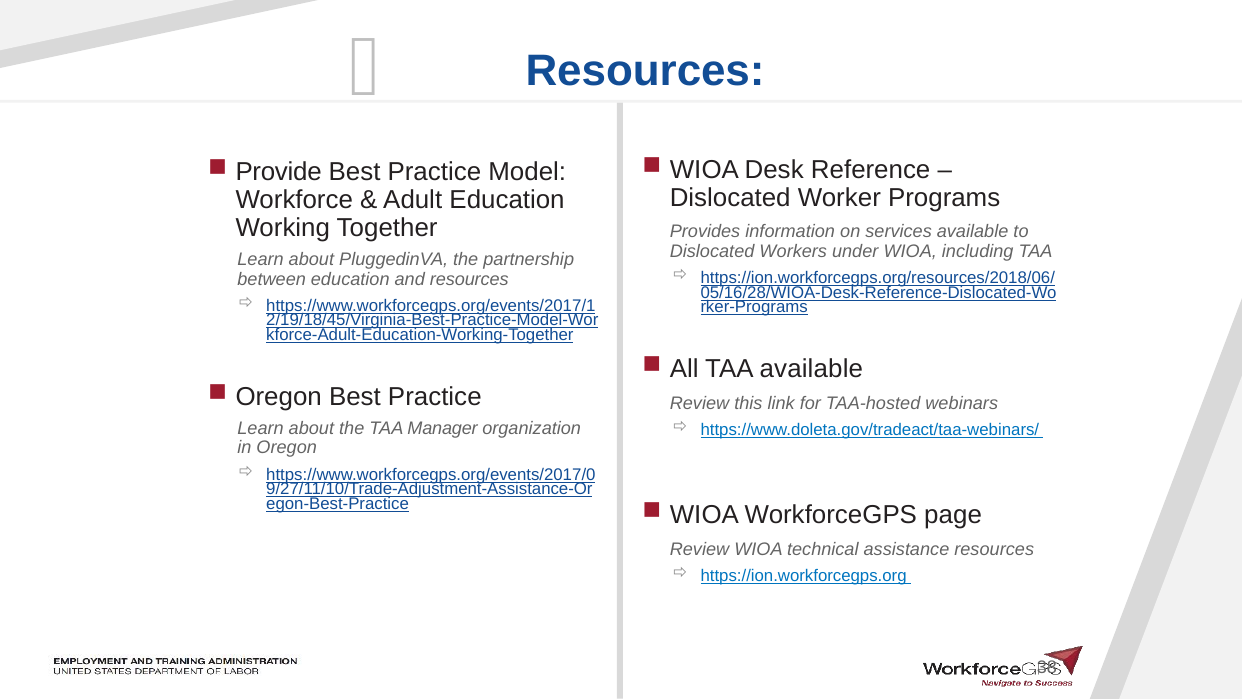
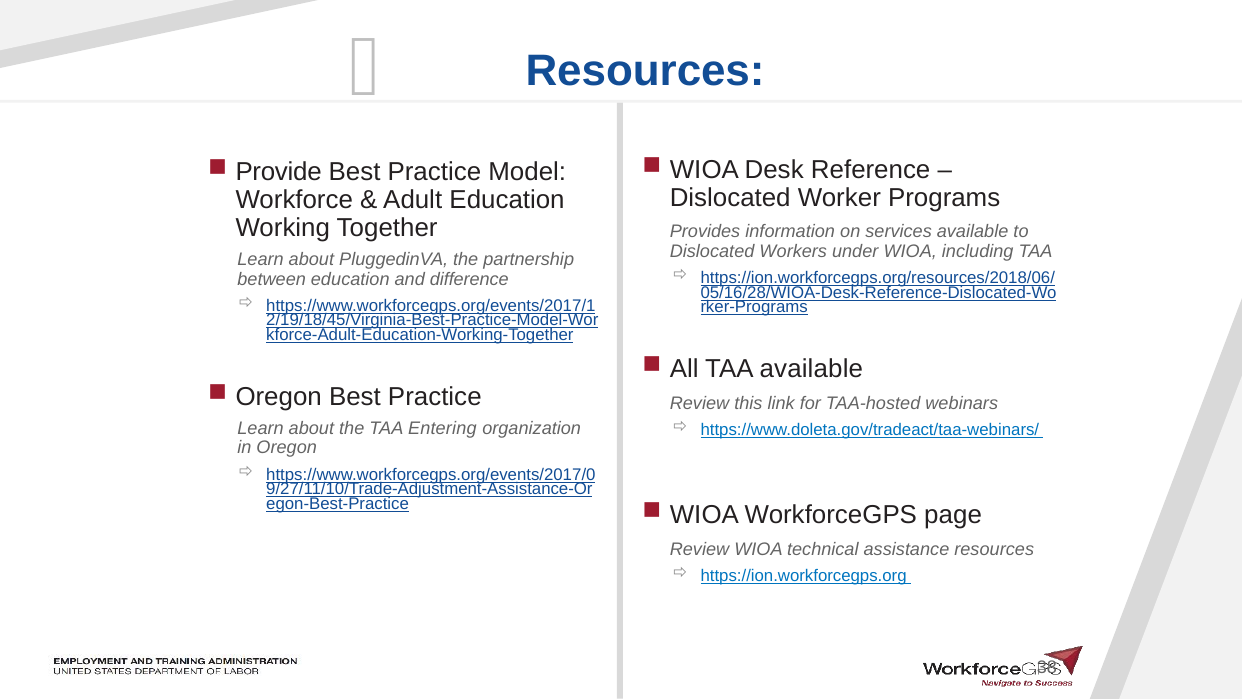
and resources: resources -> difference
Manager: Manager -> Entering
